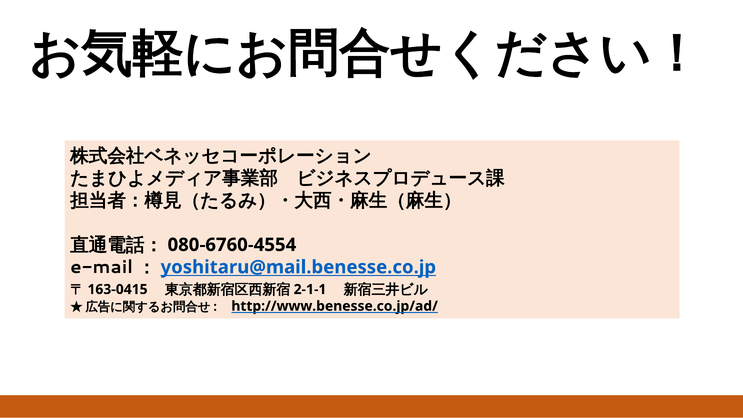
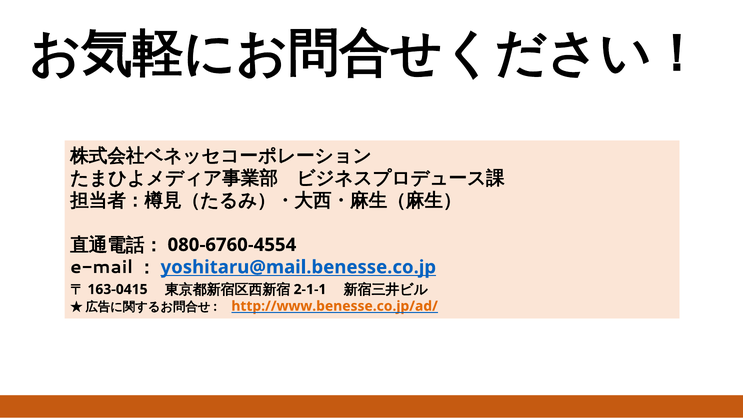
http://www.benesse.co.jp/ad/ colour: black -> orange
